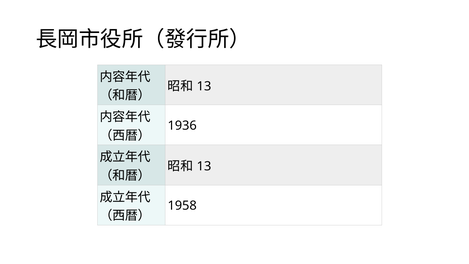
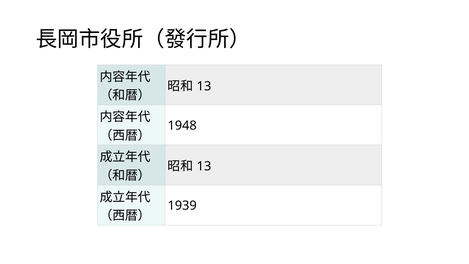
1936: 1936 -> 1948
1958: 1958 -> 1939
